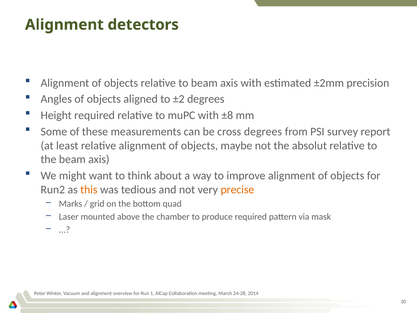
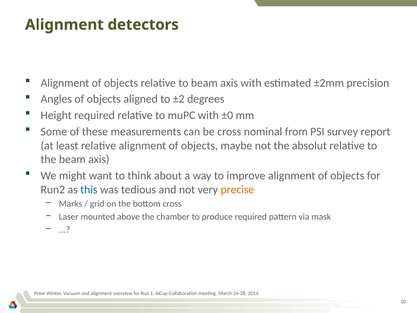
±8: ±8 -> ±0
cross degrees: degrees -> nominal
this colour: orange -> blue
bottom quad: quad -> cross
